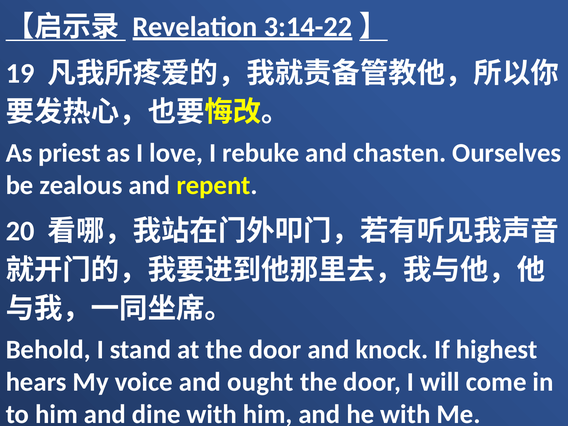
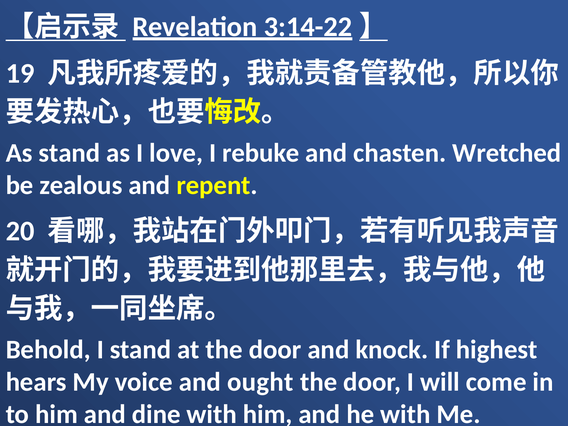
As priest: priest -> stand
Ourselves: Ourselves -> Wretched
